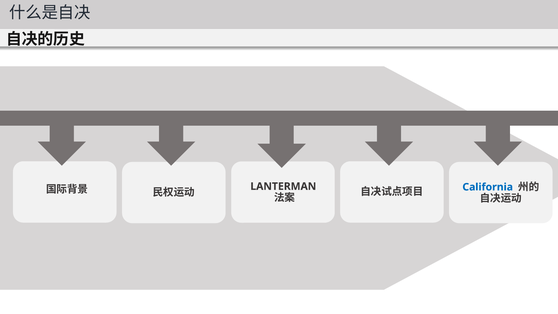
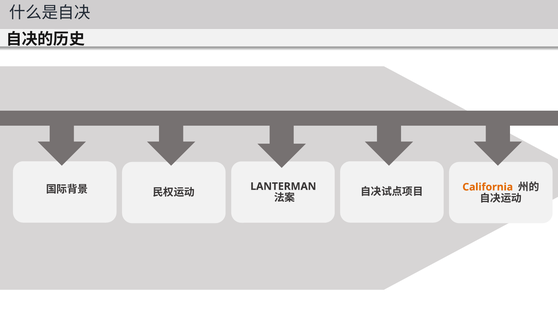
California colour: blue -> orange
